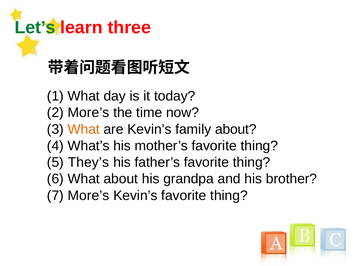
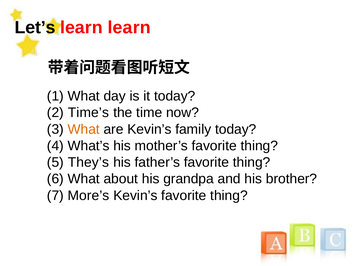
Let’s colour: green -> black
learn three: three -> learn
2 More’s: More’s -> Time’s
family about: about -> today
